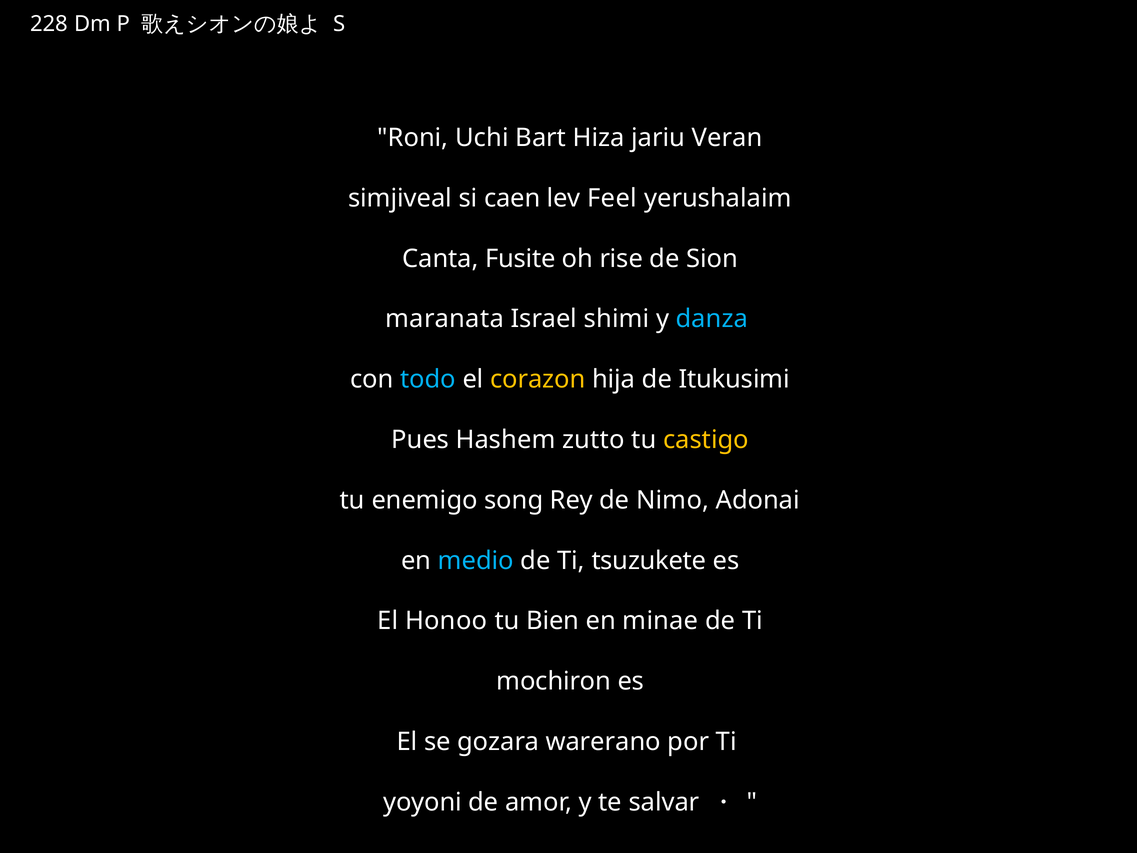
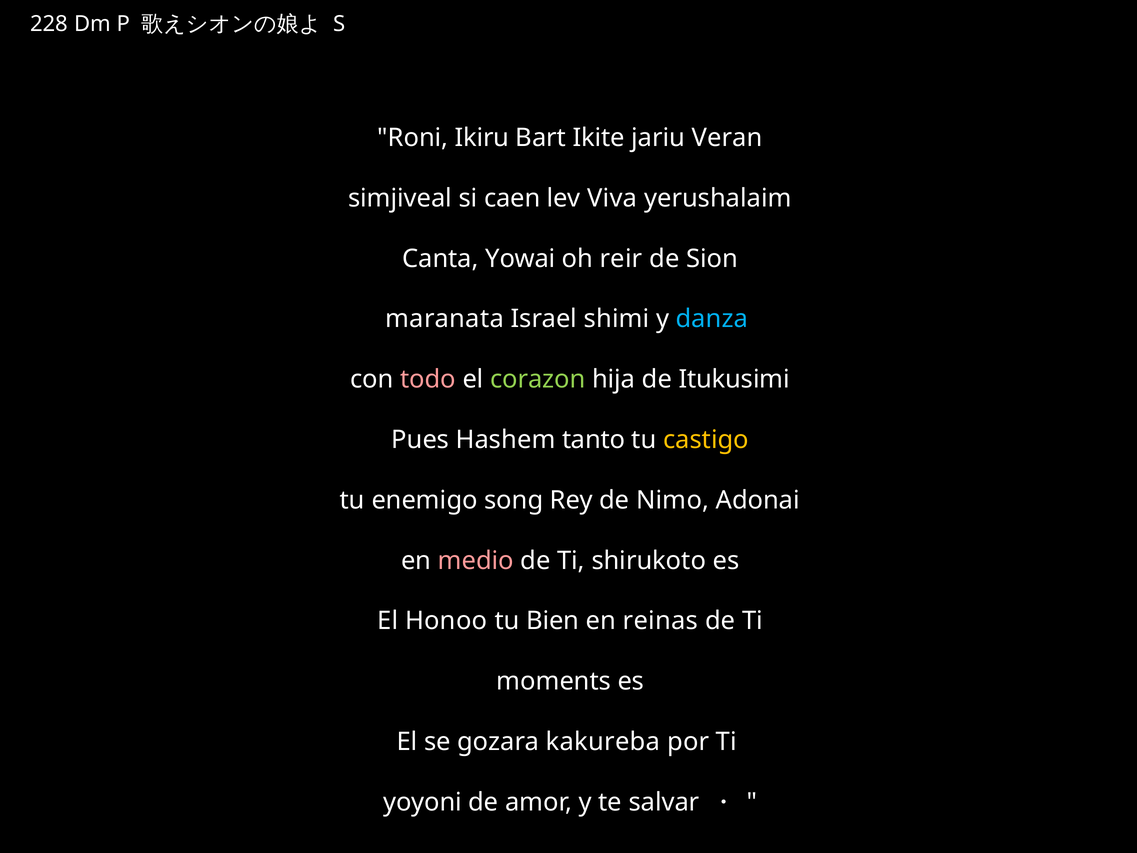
Uchi: Uchi -> Ikiru
Hiza: Hiza -> Ikite
Feel: Feel -> Viva
Fusite: Fusite -> Yowai
rise: rise -> reir
todo colour: light blue -> pink
corazon colour: yellow -> light green
zutto: zutto -> tanto
medio colour: light blue -> pink
tsuzukete: tsuzukete -> shirukoto
minae: minae -> reinas
mochiron: mochiron -> moments
warerano: warerano -> kakureba
